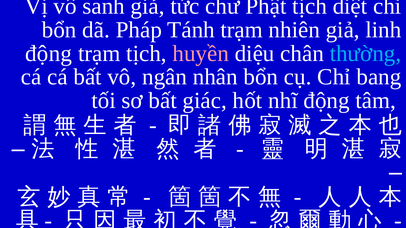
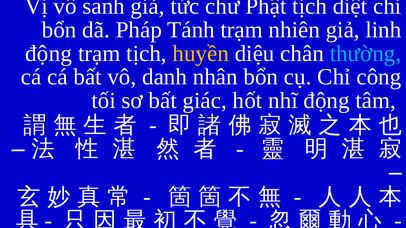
huyền colour: pink -> yellow
ngân: ngân -> danh
bang: bang -> công
